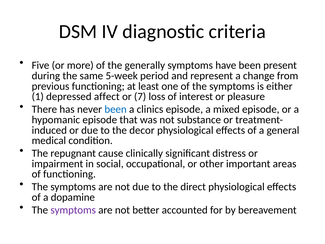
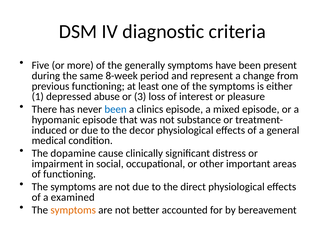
5-week: 5-week -> 8-week
affect: affect -> abuse
7: 7 -> 3
repugnant: repugnant -> dopamine
dopamine: dopamine -> examined
symptoms at (73, 210) colour: purple -> orange
